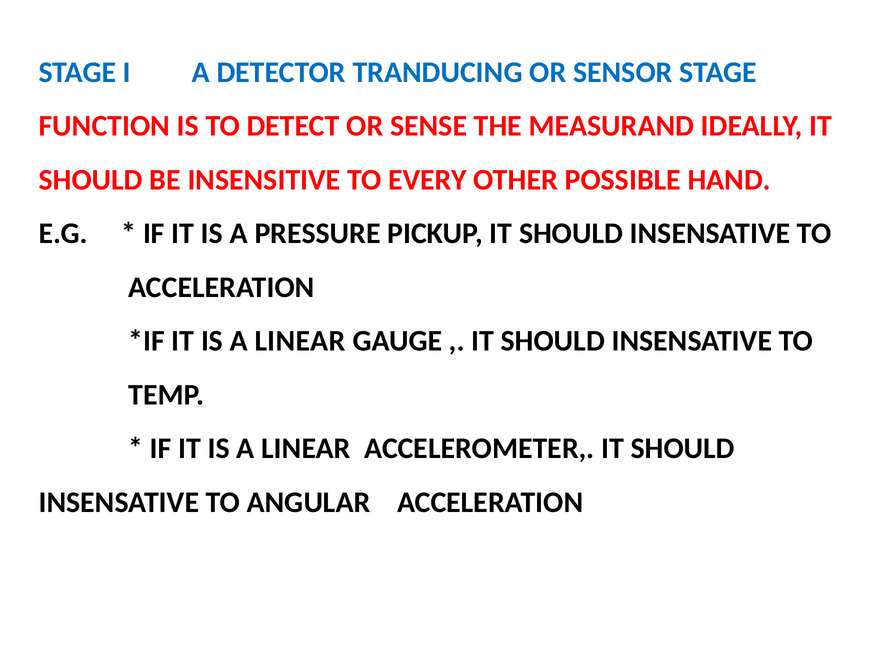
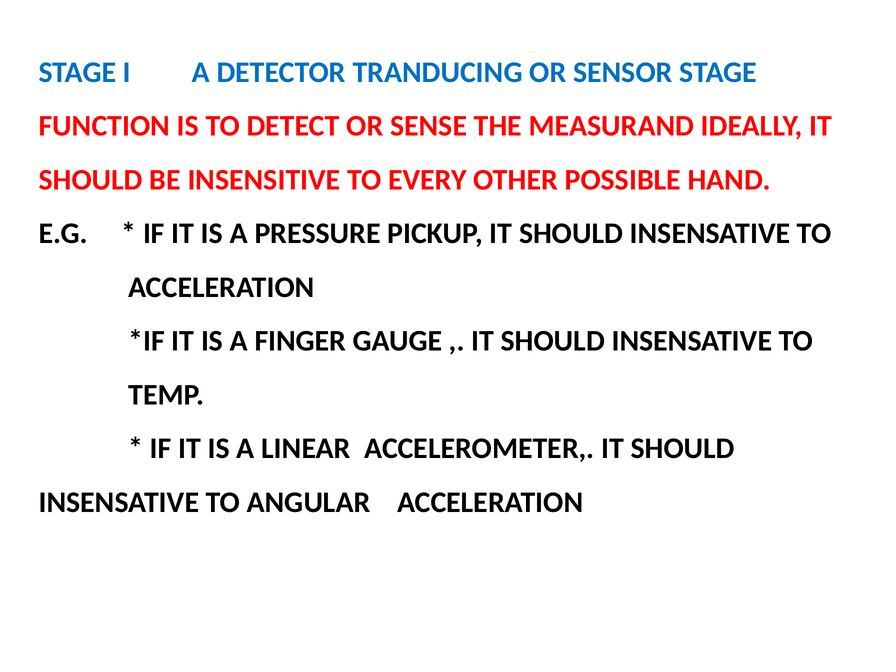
LINEAR at (300, 341): LINEAR -> FINGER
